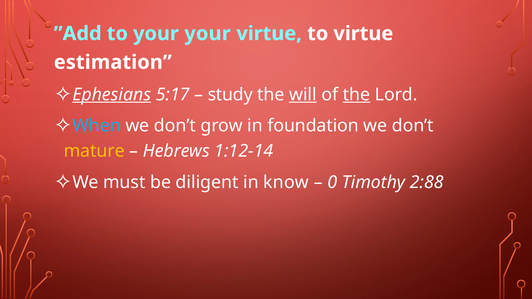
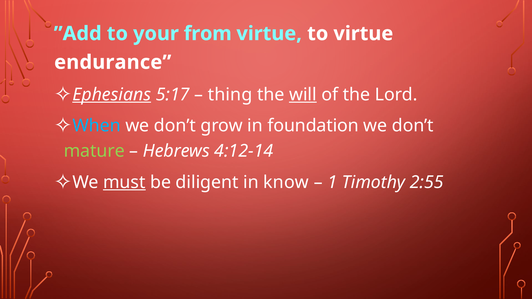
your your: your -> from
estimation: estimation -> endurance
study: study -> thing
the at (357, 95) underline: present -> none
mature colour: yellow -> light green
1:12-14: 1:12-14 -> 4:12-14
must underline: none -> present
0: 0 -> 1
2:88: 2:88 -> 2:55
